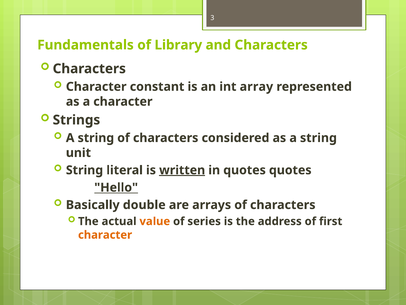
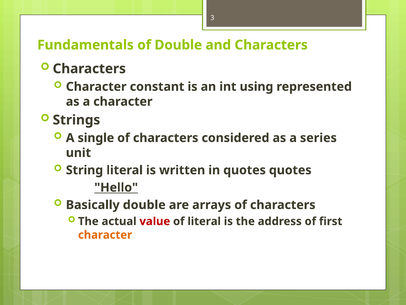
of Library: Library -> Double
array: array -> using
string at (96, 138): string -> single
as a string: string -> series
written underline: present -> none
value colour: orange -> red
of series: series -> literal
